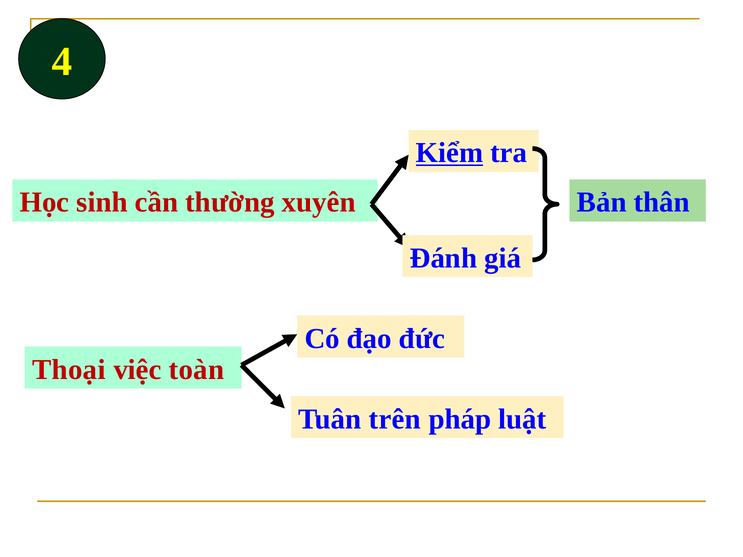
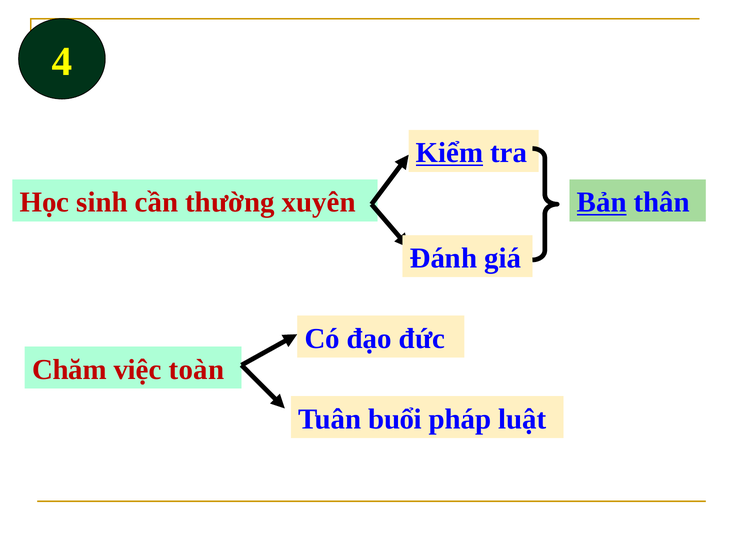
Bản underline: none -> present
Thoại: Thoại -> Chăm
trên: trên -> buổi
